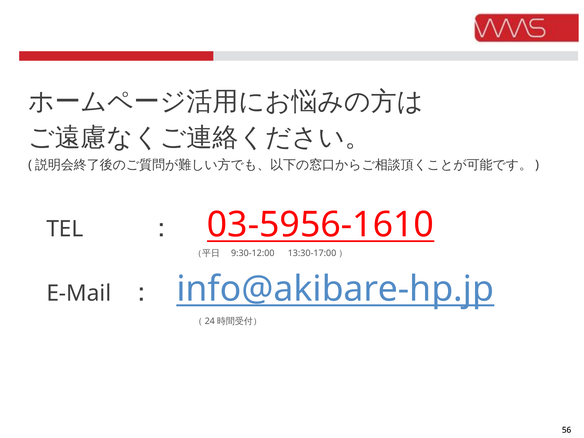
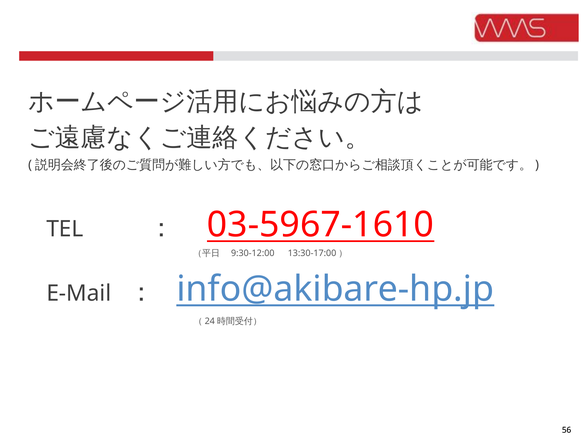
03-5956-1610: 03-5956-1610 -> 03-5967-1610
